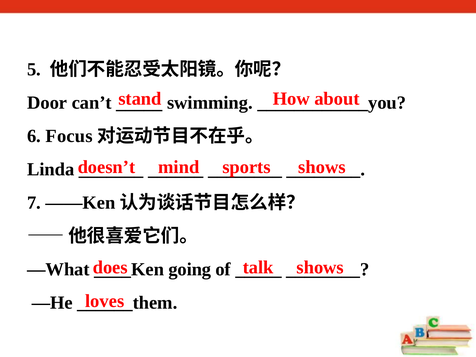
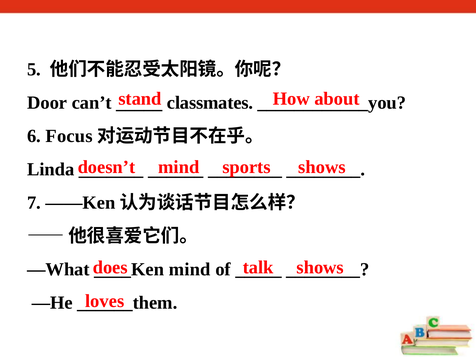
swimming: swimming -> classmates
going at (190, 269): going -> mind
